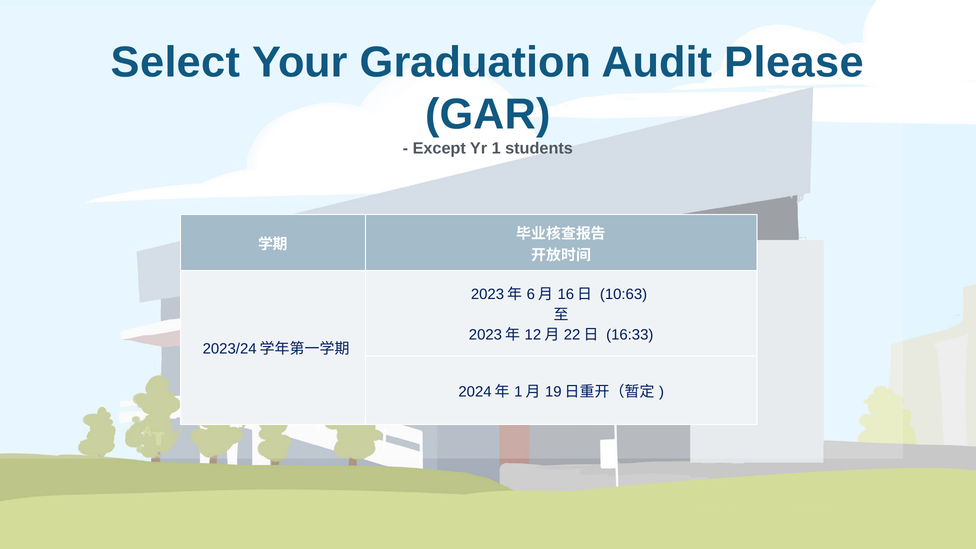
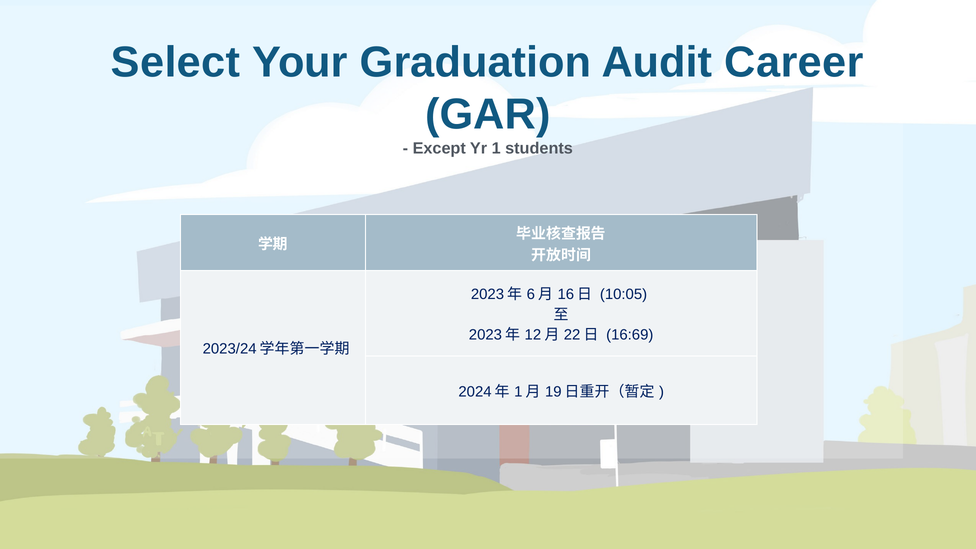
Please: Please -> Career
10:63: 10:63 -> 10:05
16:33: 16:33 -> 16:69
